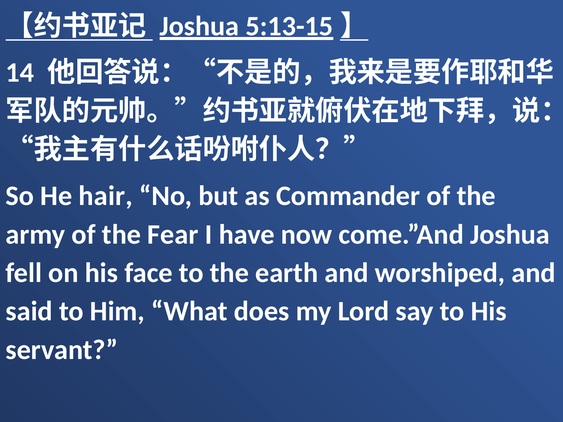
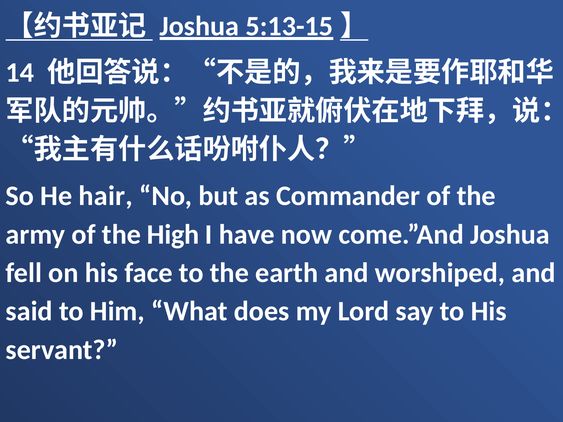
Fear: Fear -> High
